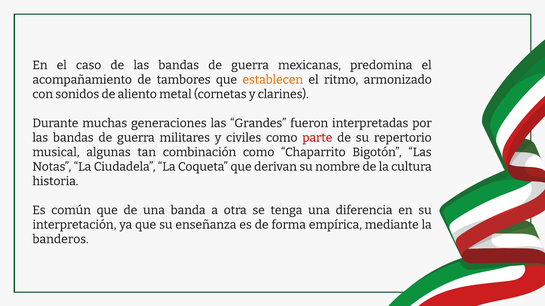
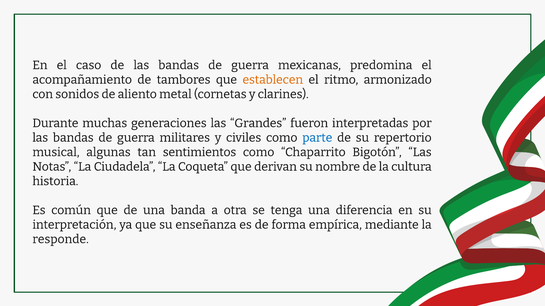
parte colour: red -> blue
combinación: combinación -> sentimientos
banderos: banderos -> responde
